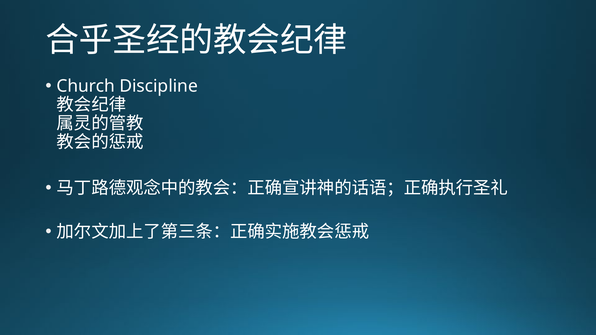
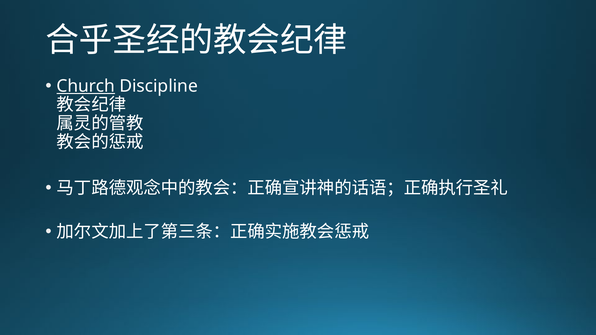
Church underline: none -> present
